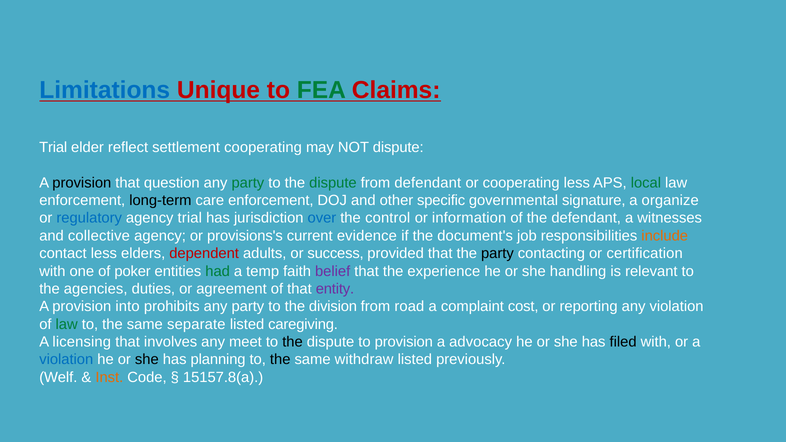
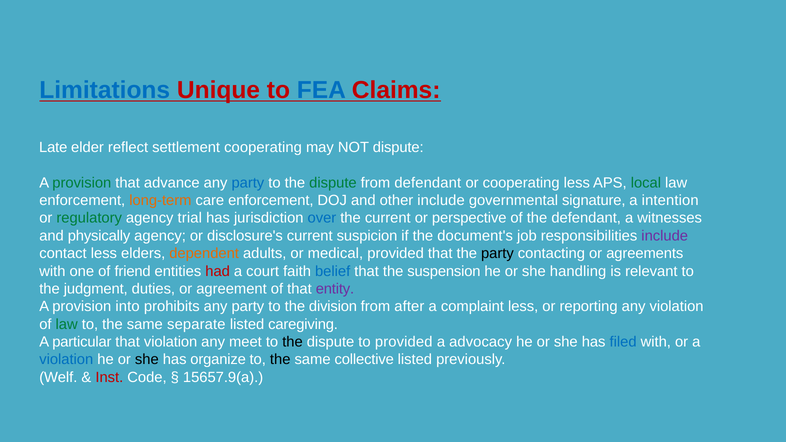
FEA colour: green -> blue
Trial at (53, 147): Trial -> Late
provision at (82, 183) colour: black -> green
question: question -> advance
party at (248, 183) colour: green -> blue
long-term colour: black -> orange
other specific: specific -> include
organize: organize -> intention
regulatory colour: blue -> green
the control: control -> current
information: information -> perspective
collective: collective -> physically
provisions's: provisions's -> disclosure's
evidence: evidence -> suspicion
include at (665, 236) colour: orange -> purple
dependent colour: red -> orange
success: success -> medical
certification: certification -> agreements
poker: poker -> friend
had colour: green -> red
temp: temp -> court
belief colour: purple -> blue
experience: experience -> suspension
agencies: agencies -> judgment
road: road -> after
complaint cost: cost -> less
licensing: licensing -> particular
that involves: involves -> violation
to provision: provision -> provided
filed colour: black -> blue
planning: planning -> organize
withdraw: withdraw -> collective
Inst colour: orange -> red
15157.8(a: 15157.8(a -> 15657.9(a
